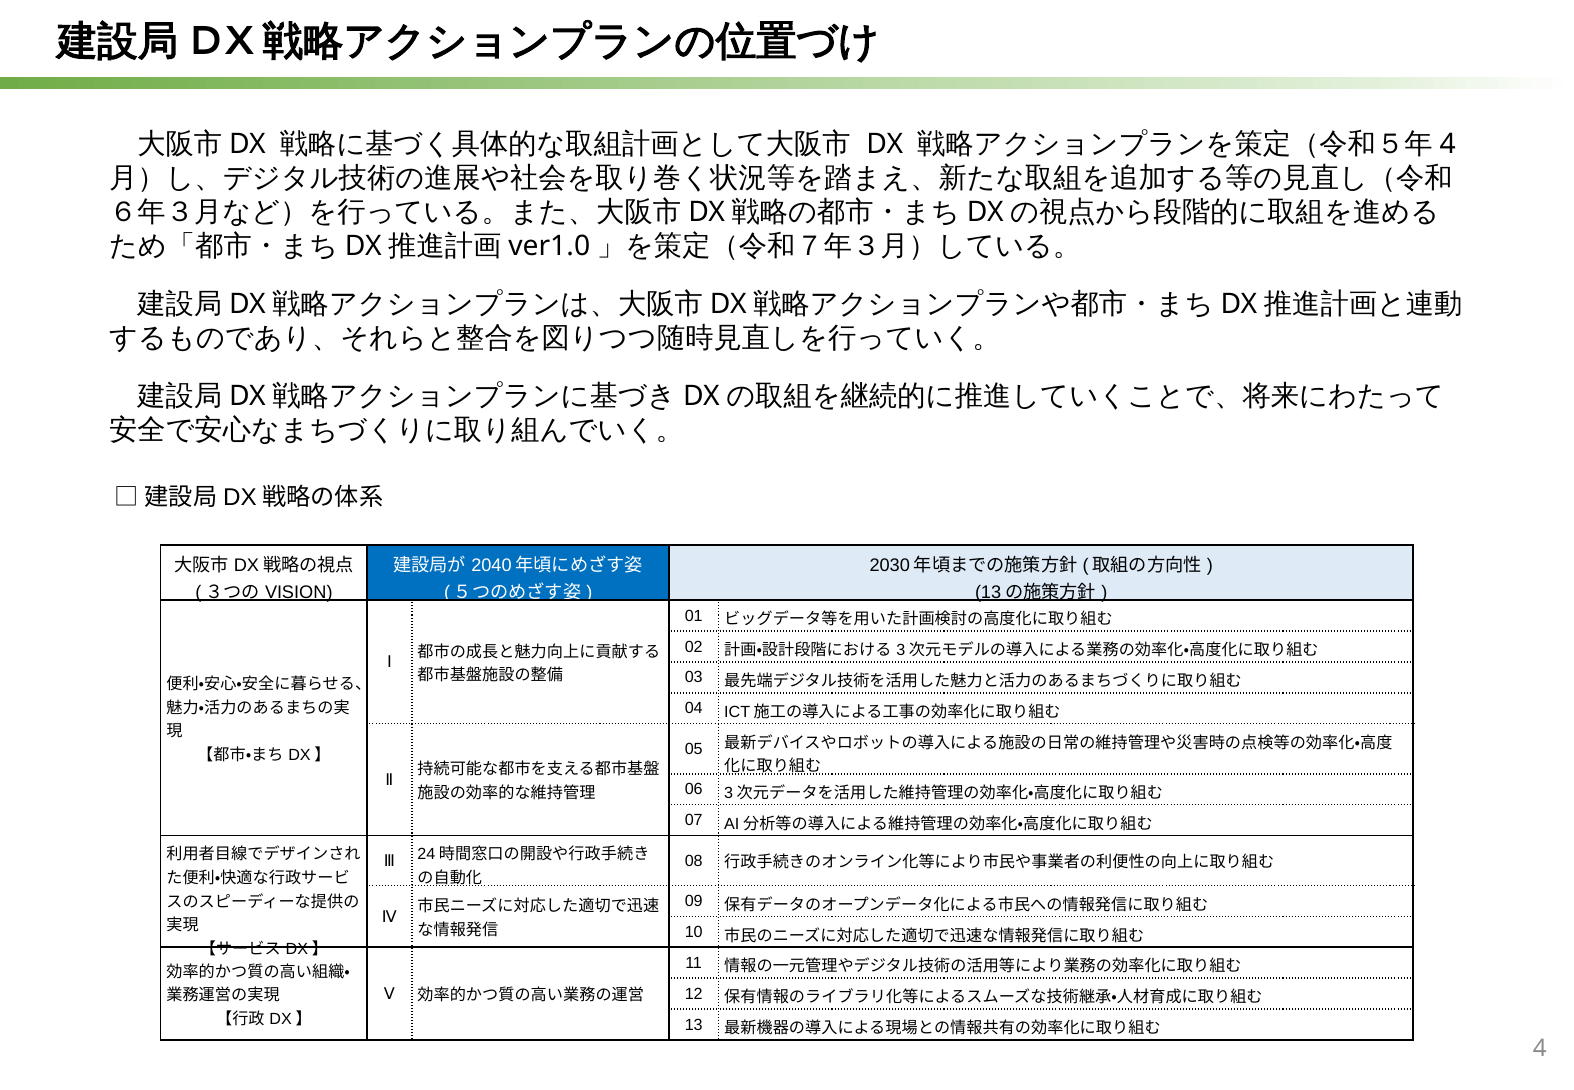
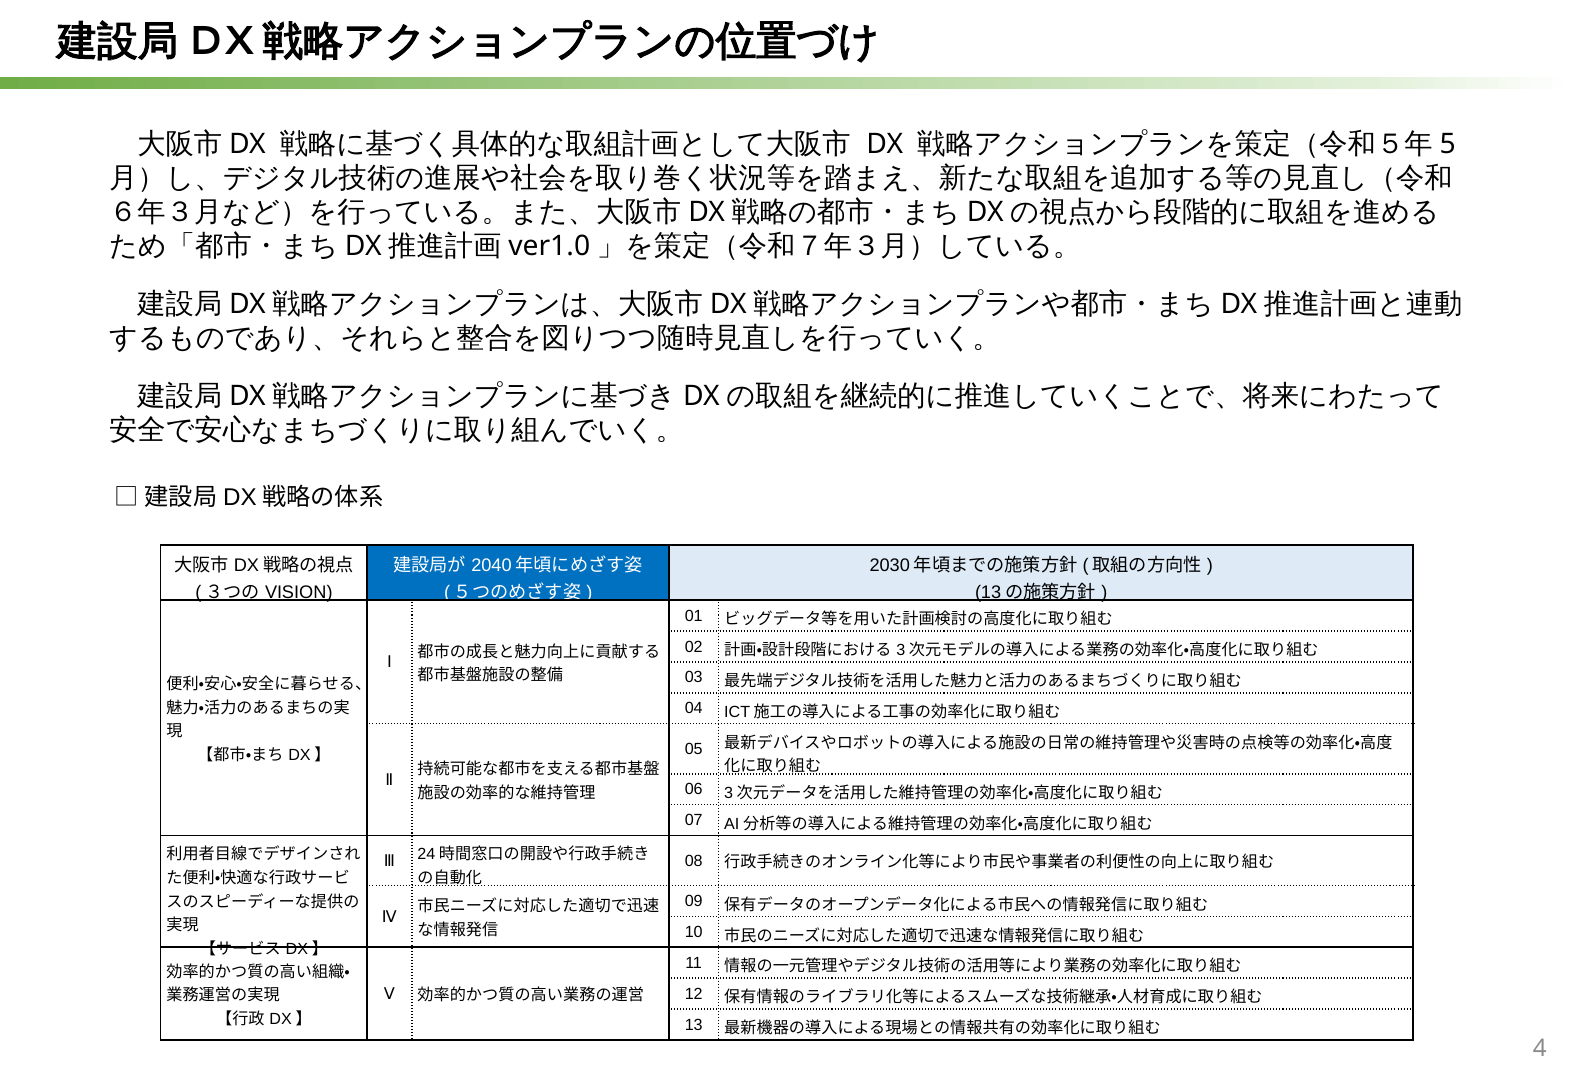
4 at (1448, 144): 4 -> 5
